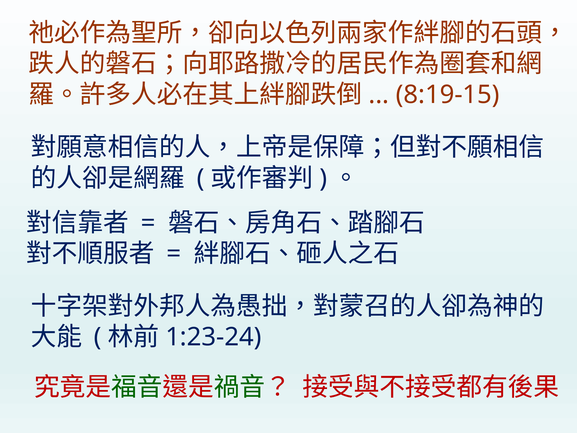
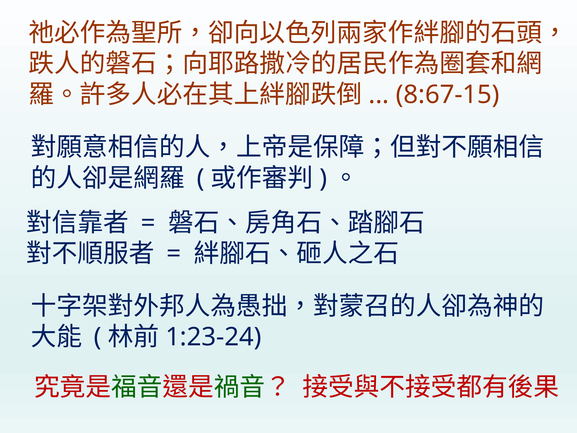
8:19-15: 8:19-15 -> 8:67-15
